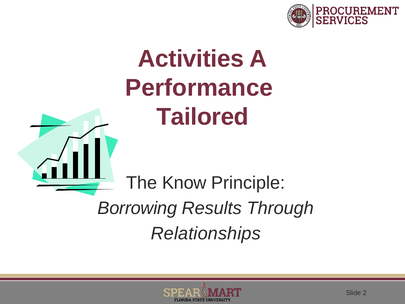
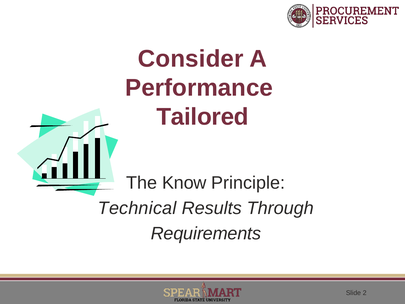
Activities: Activities -> Consider
Borrowing: Borrowing -> Technical
Relationships: Relationships -> Requirements
